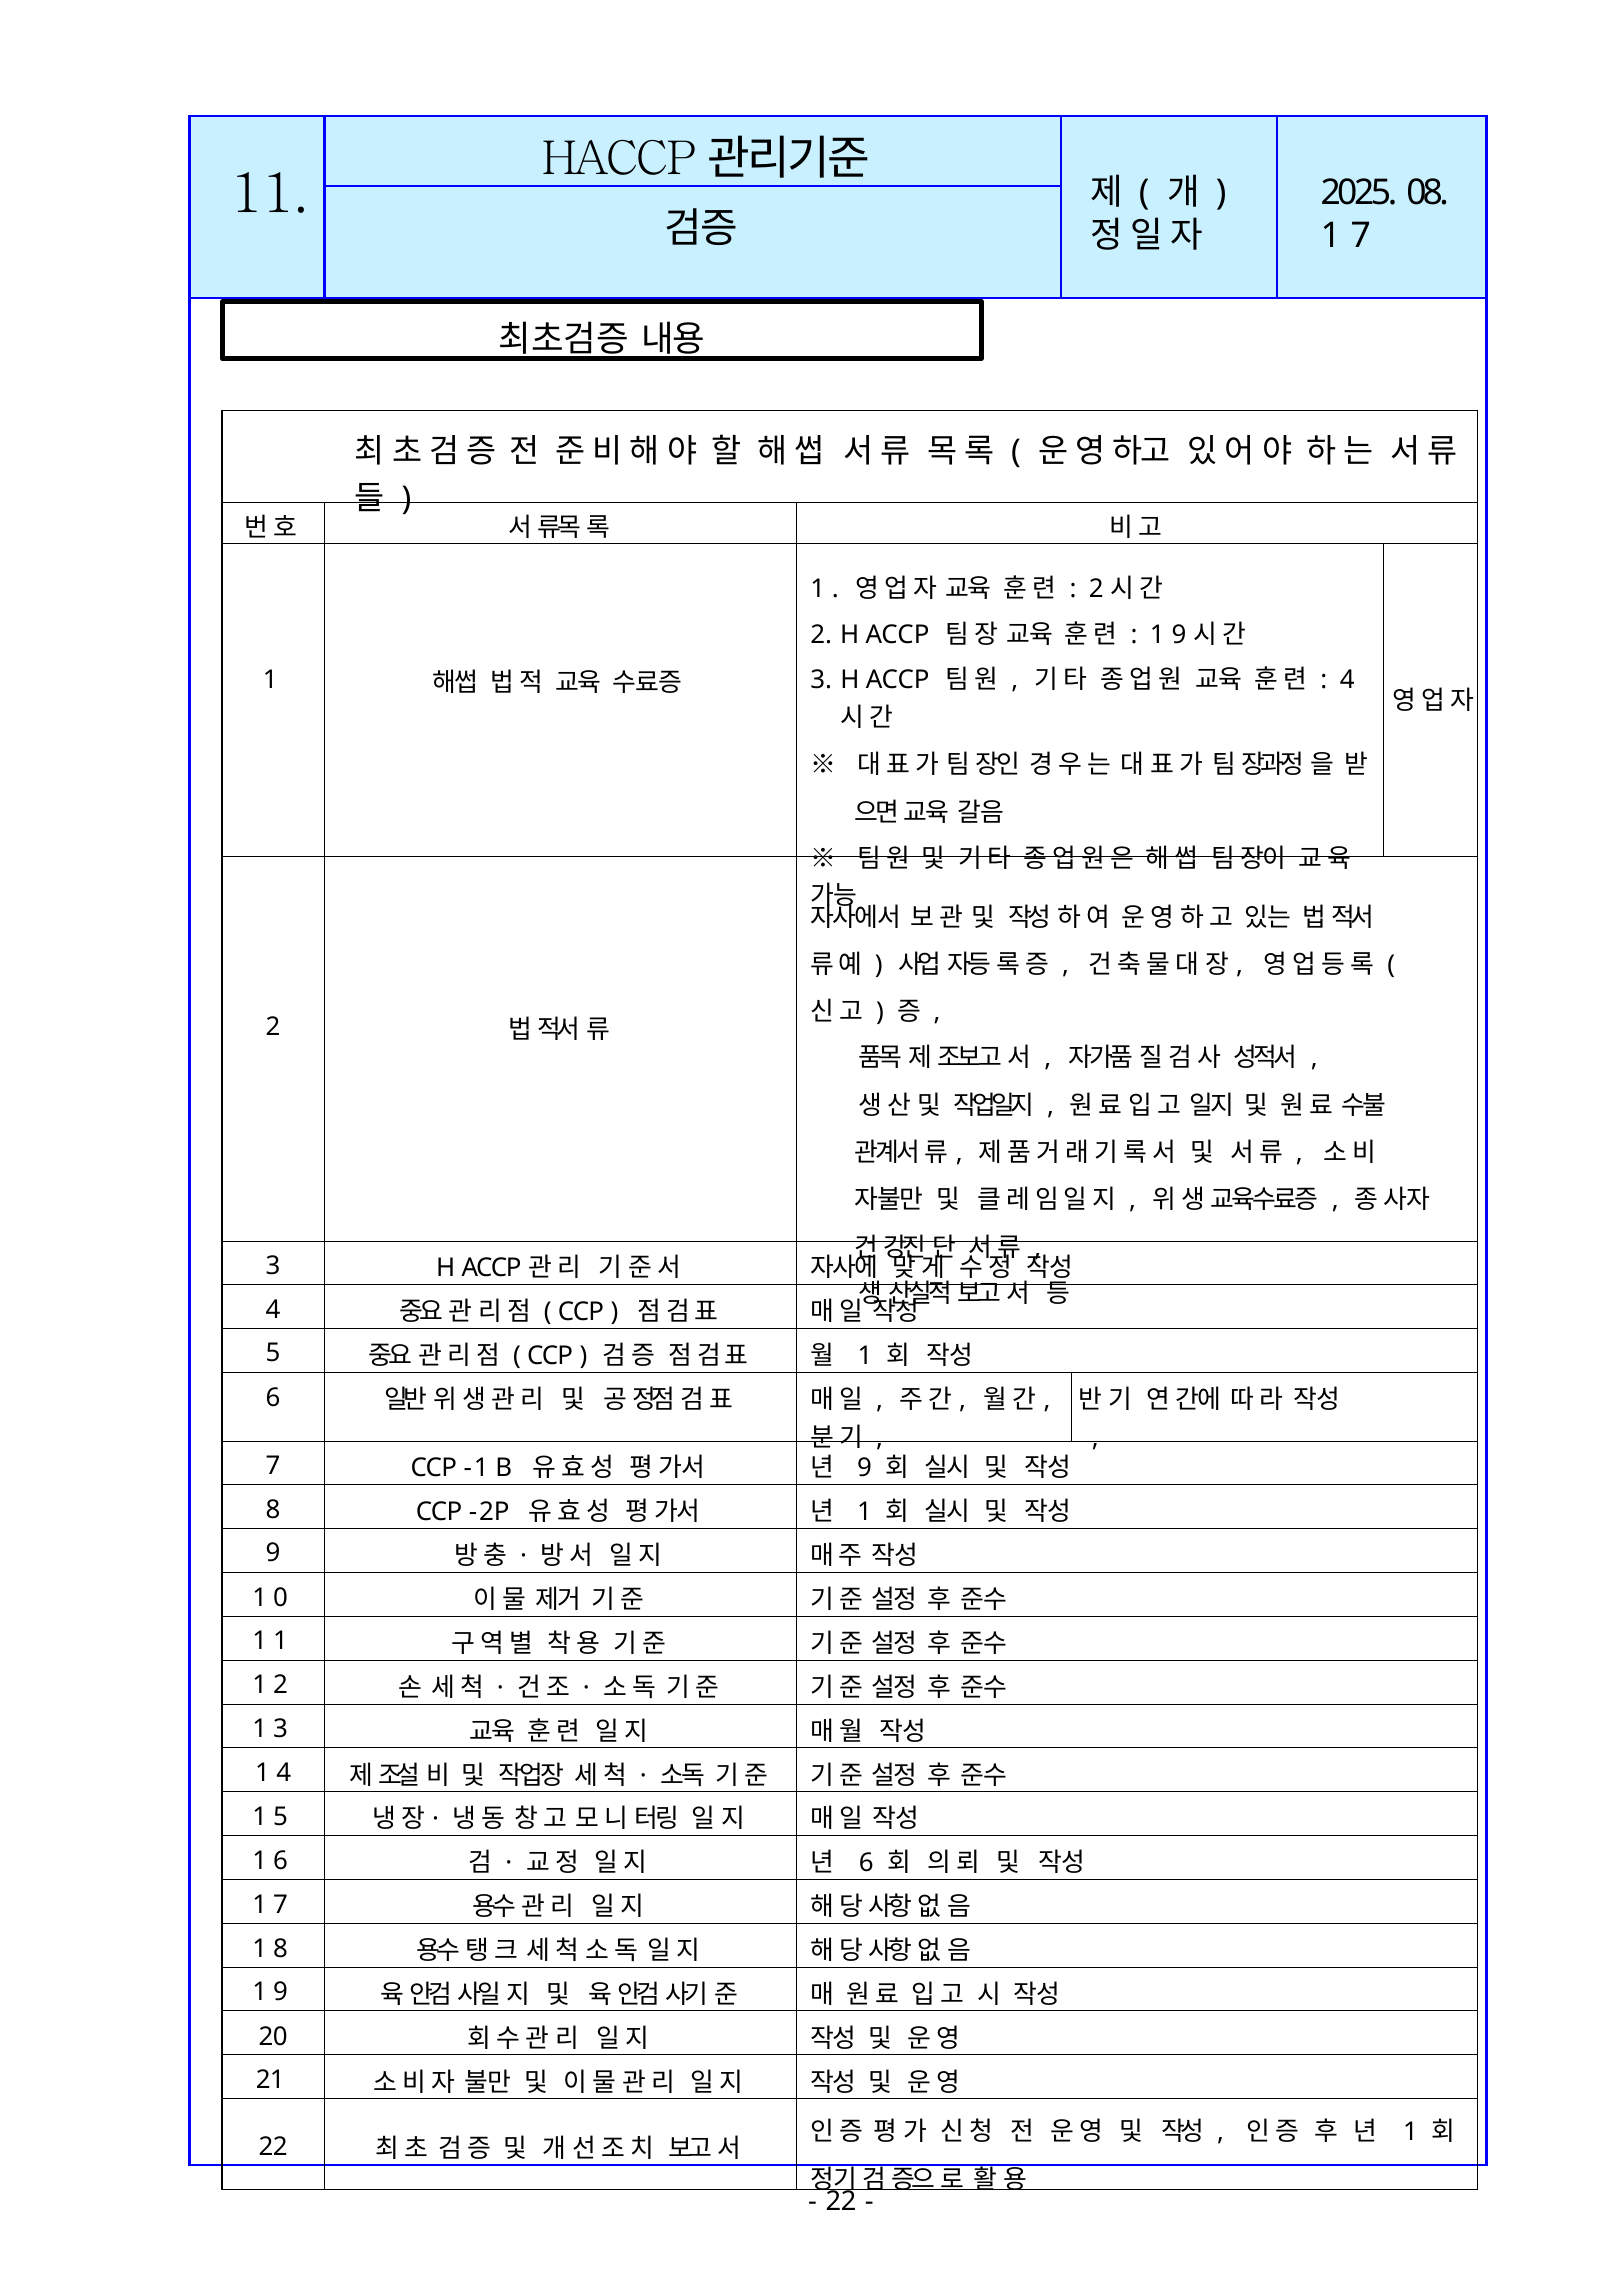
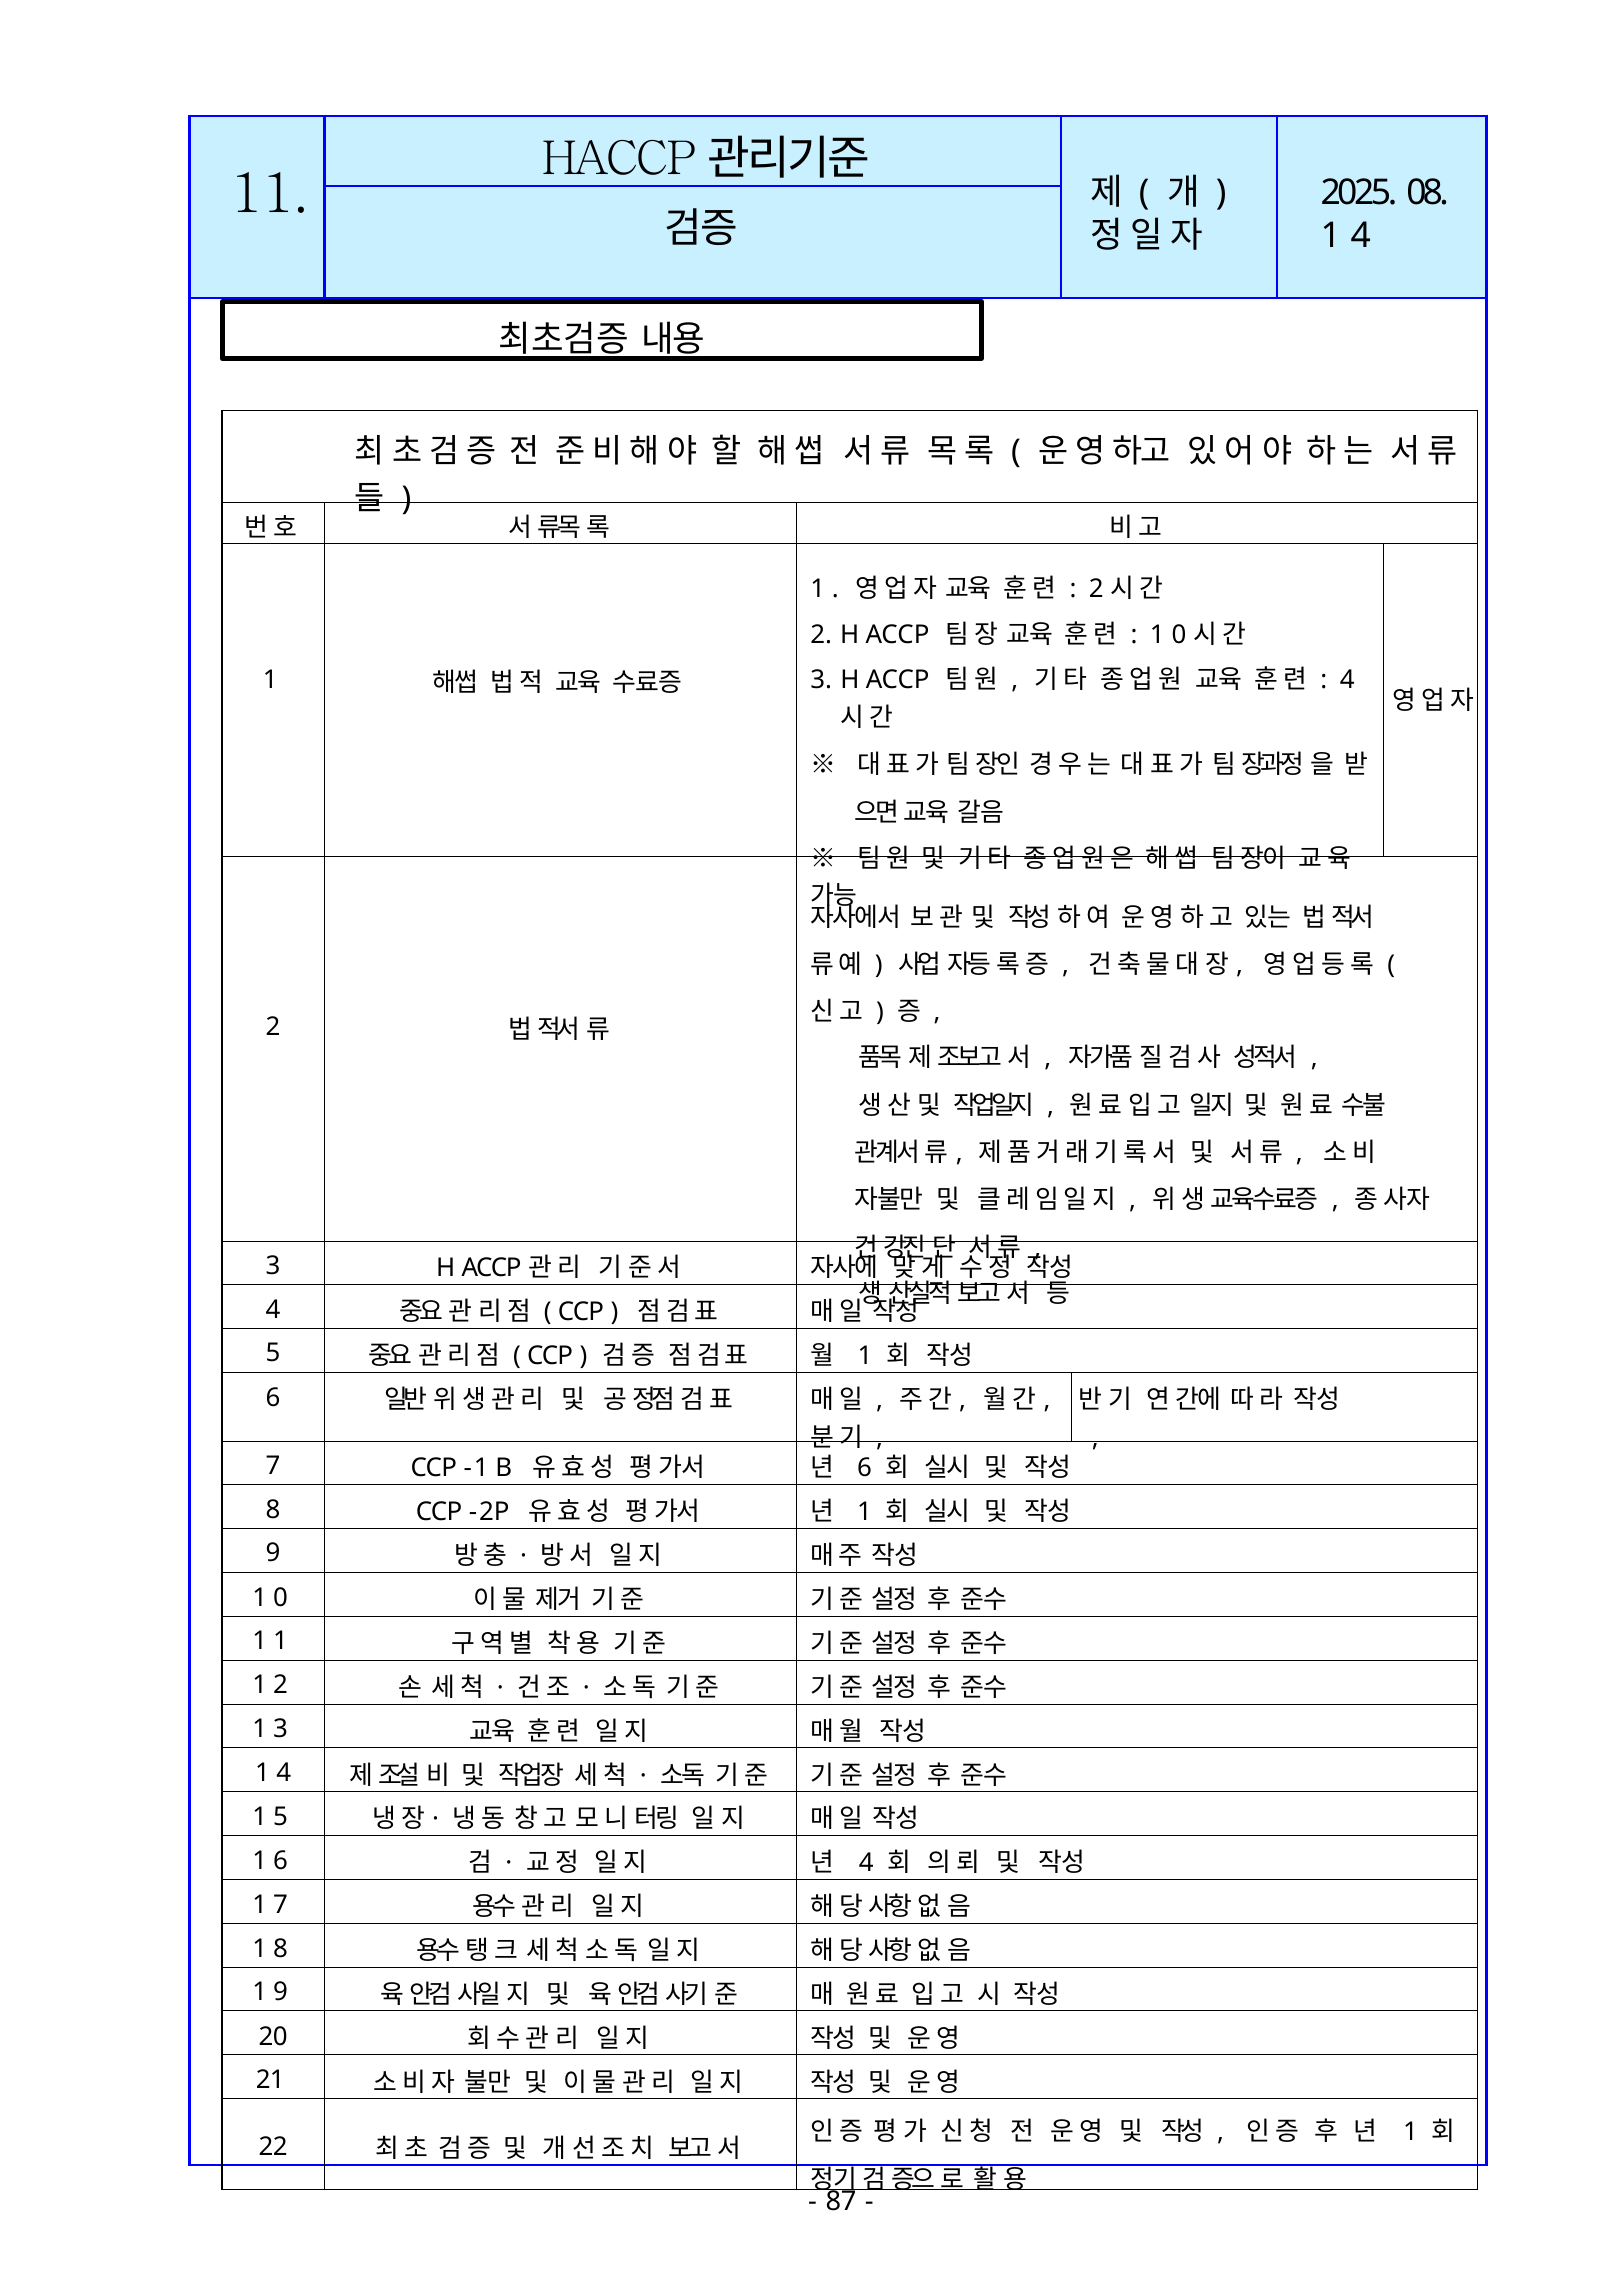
7 at (1361, 236): 7 -> 4
1 9: 9 -> 0
9 at (865, 1468): 9 -> 6
6 at (866, 1863): 6 -> 4
22 at (841, 2201): 22 -> 87
